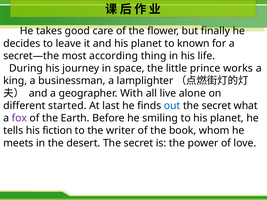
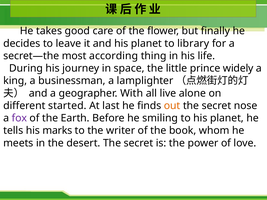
known: known -> library
works: works -> widely
out colour: blue -> orange
what: what -> nose
fiction: fiction -> marks
